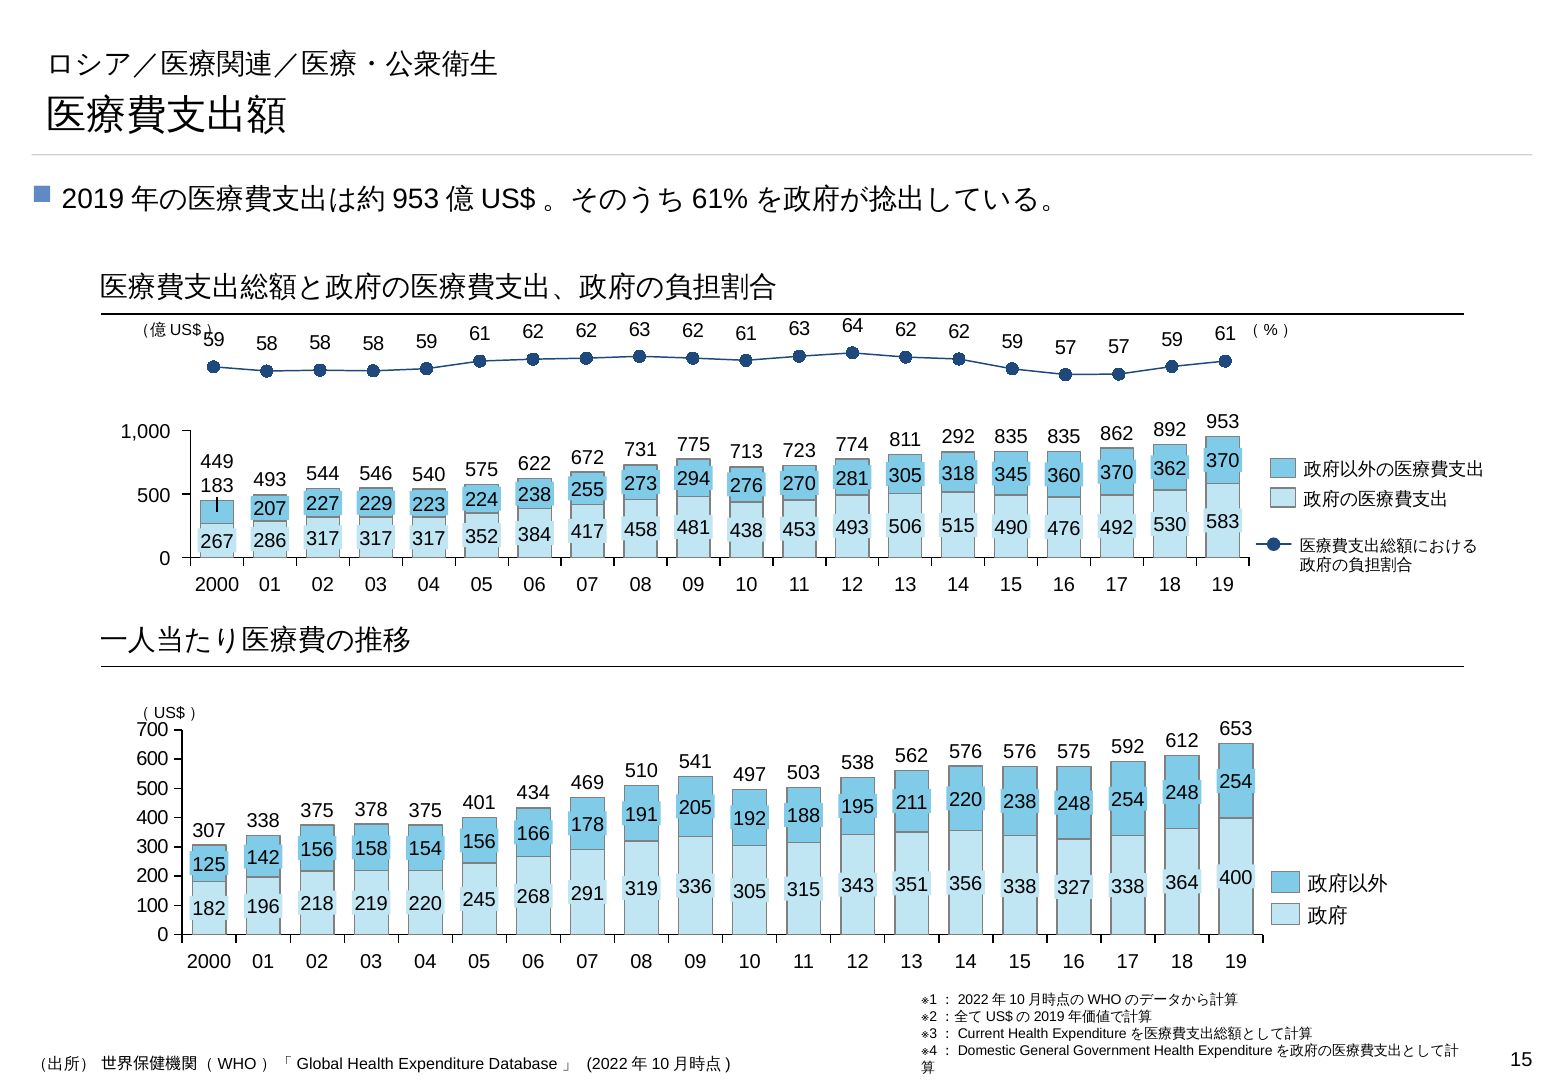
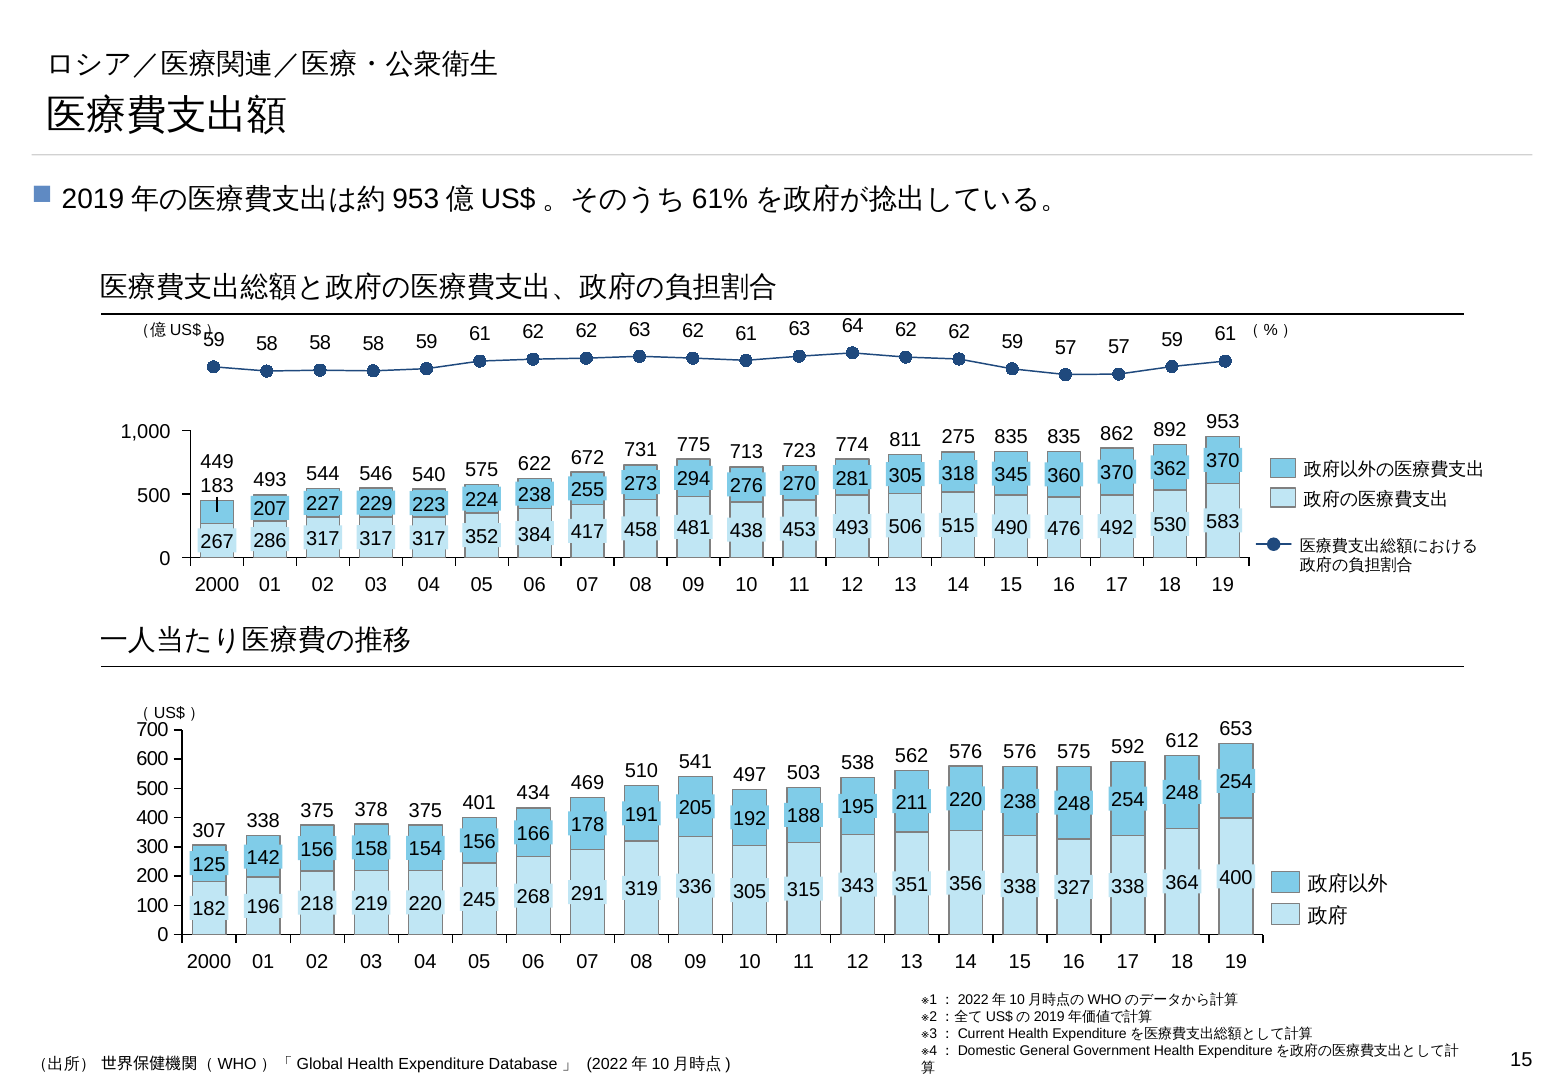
292: 292 -> 275
